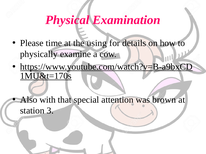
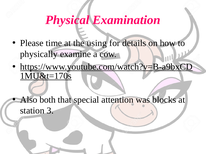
with: with -> both
brown: brown -> blocks
